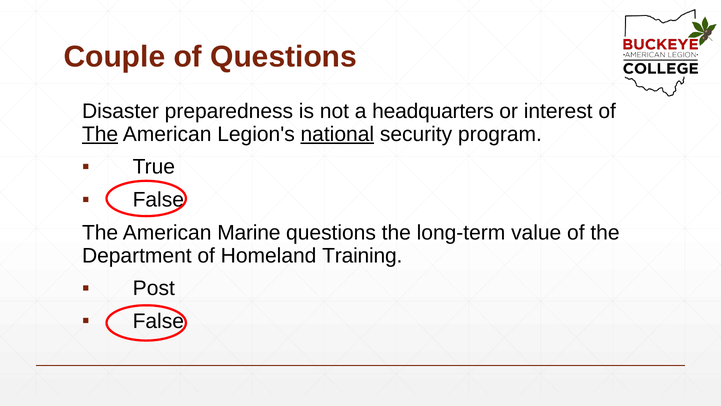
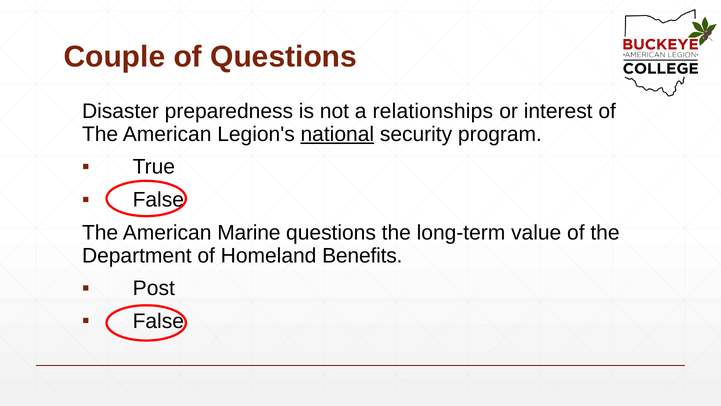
headquarters: headquarters -> relationships
The at (100, 134) underline: present -> none
Training: Training -> Benefits
